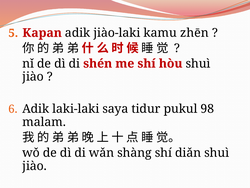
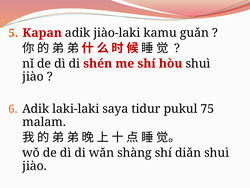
zhēn: zhēn -> guǎn
98: 98 -> 75
